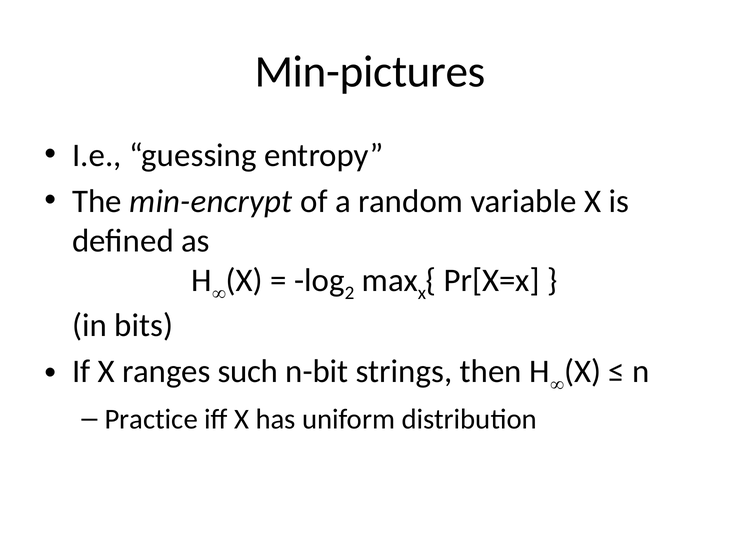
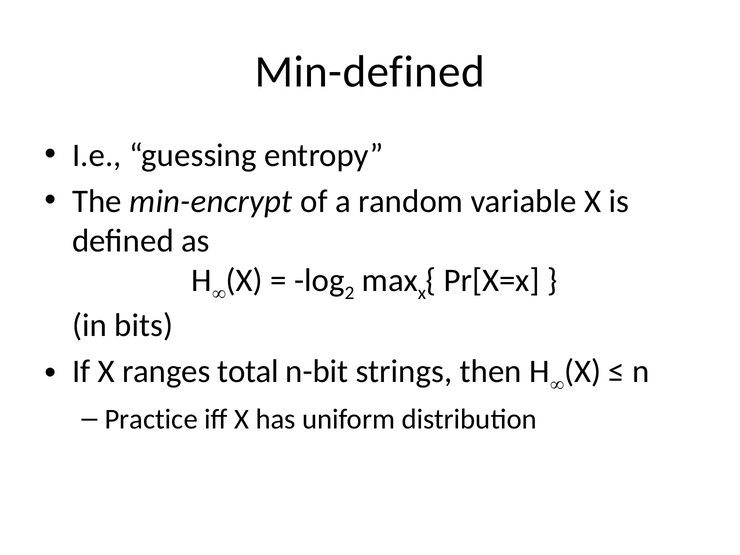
Min-pictures: Min-pictures -> Min-defined
such: such -> total
